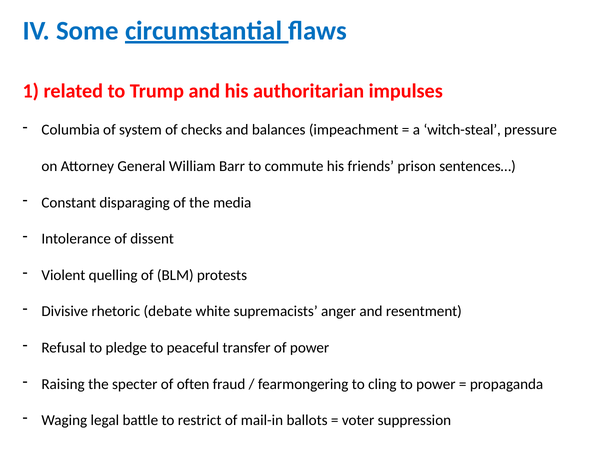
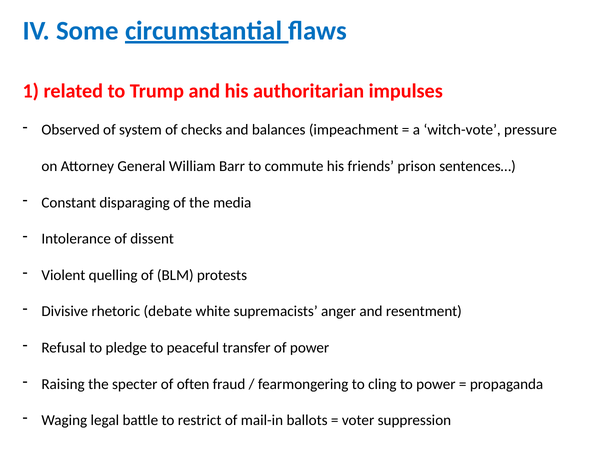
Columbia: Columbia -> Observed
witch-steal: witch-steal -> witch-vote
